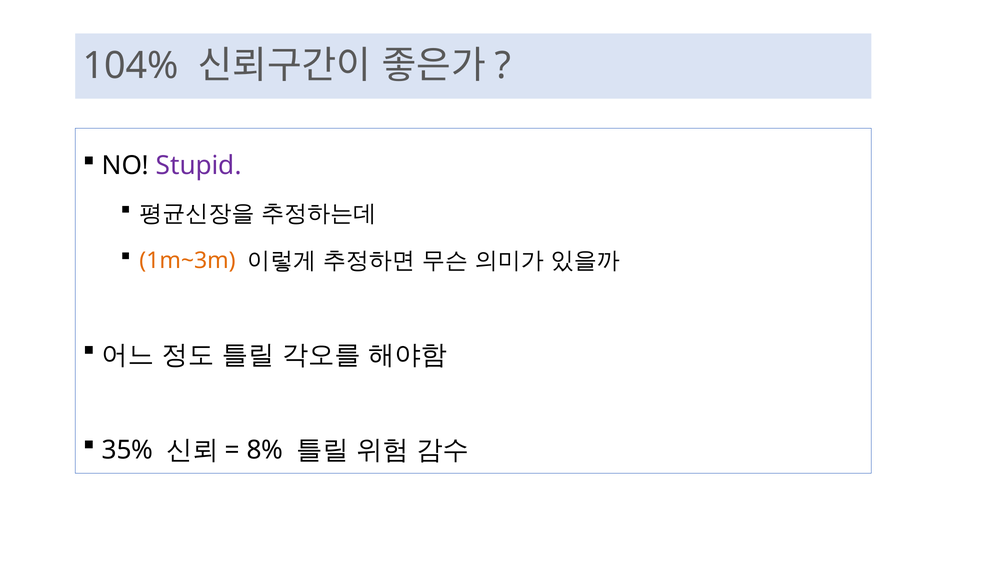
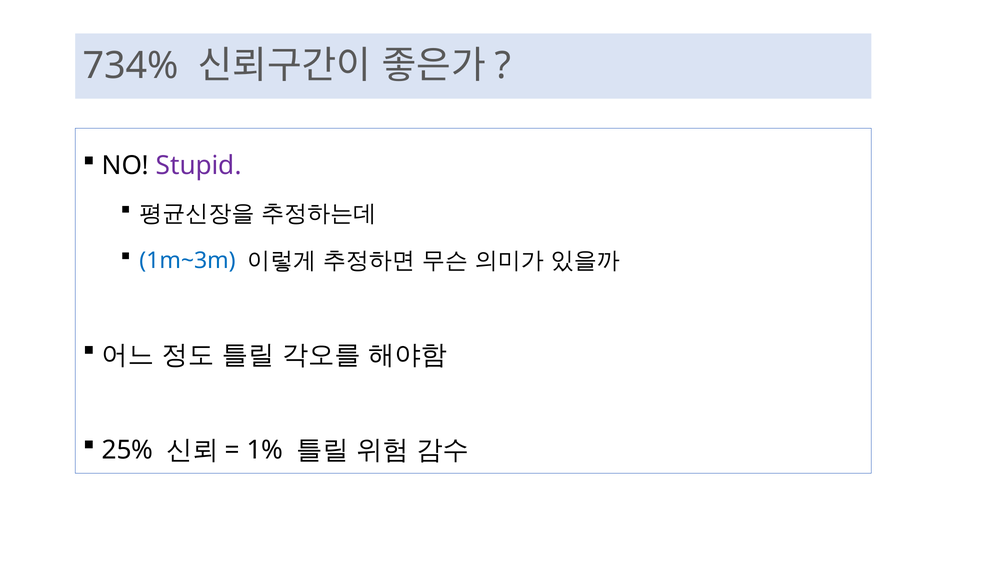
104%: 104% -> 734%
1m~3m colour: orange -> blue
35%: 35% -> 25%
8%: 8% -> 1%
